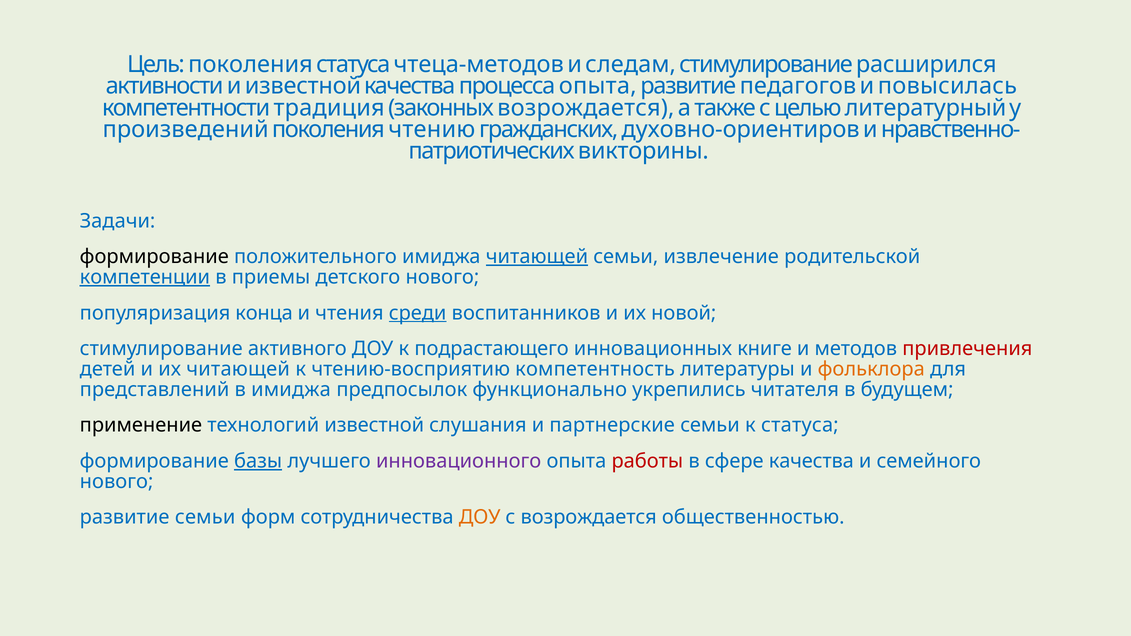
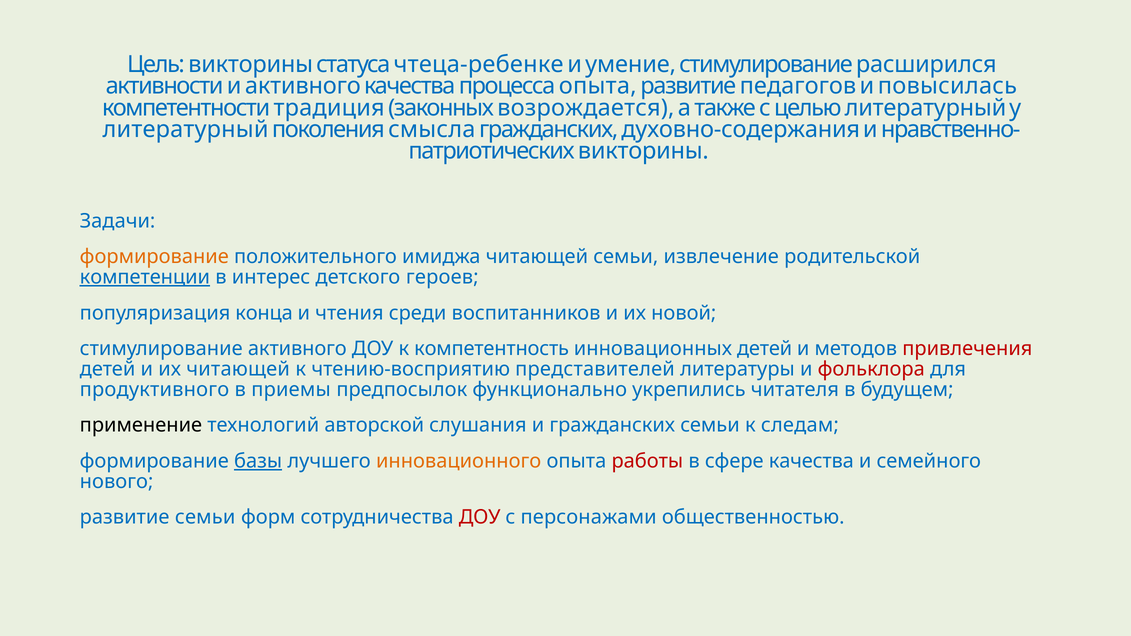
Цель поколения: поколения -> викторины
чтеца-методов: чтеца-методов -> чтеца-ребенке
следам: следам -> умение
и известной: известной -> активного
произведений at (186, 129): произведений -> литературный
чтению: чтению -> смысла
духовно-ориентиров: духовно-ориентиров -> духовно-содержания
формирование at (154, 257) colour: black -> orange
читающей at (537, 257) underline: present -> none
приемы: приемы -> интерес
детского нового: нового -> героев
среди underline: present -> none
подрастающего: подрастающего -> компетентность
инновационных книге: книге -> детей
компетентность: компетентность -> представителей
фольклора colour: orange -> red
представлений: представлений -> продуктивного
в имиджа: имиджа -> приемы
технологий известной: известной -> авторской
и партнерские: партнерские -> гражданских
к статуса: статуса -> следам
инновационного colour: purple -> orange
ДОУ at (480, 517) colour: orange -> red
с возрождается: возрождается -> персонажами
